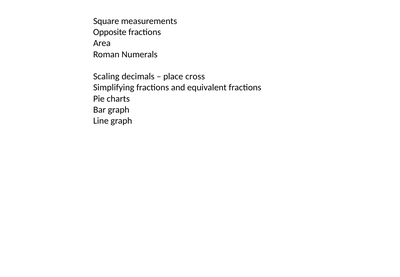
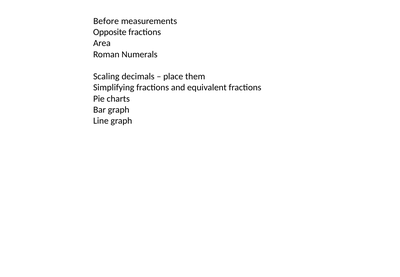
Square: Square -> Before
cross: cross -> them
